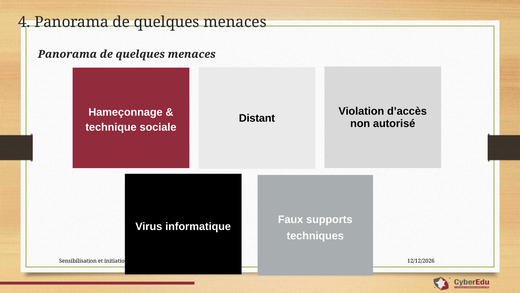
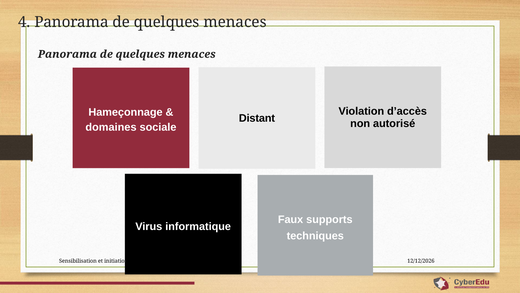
technique: technique -> domaines
